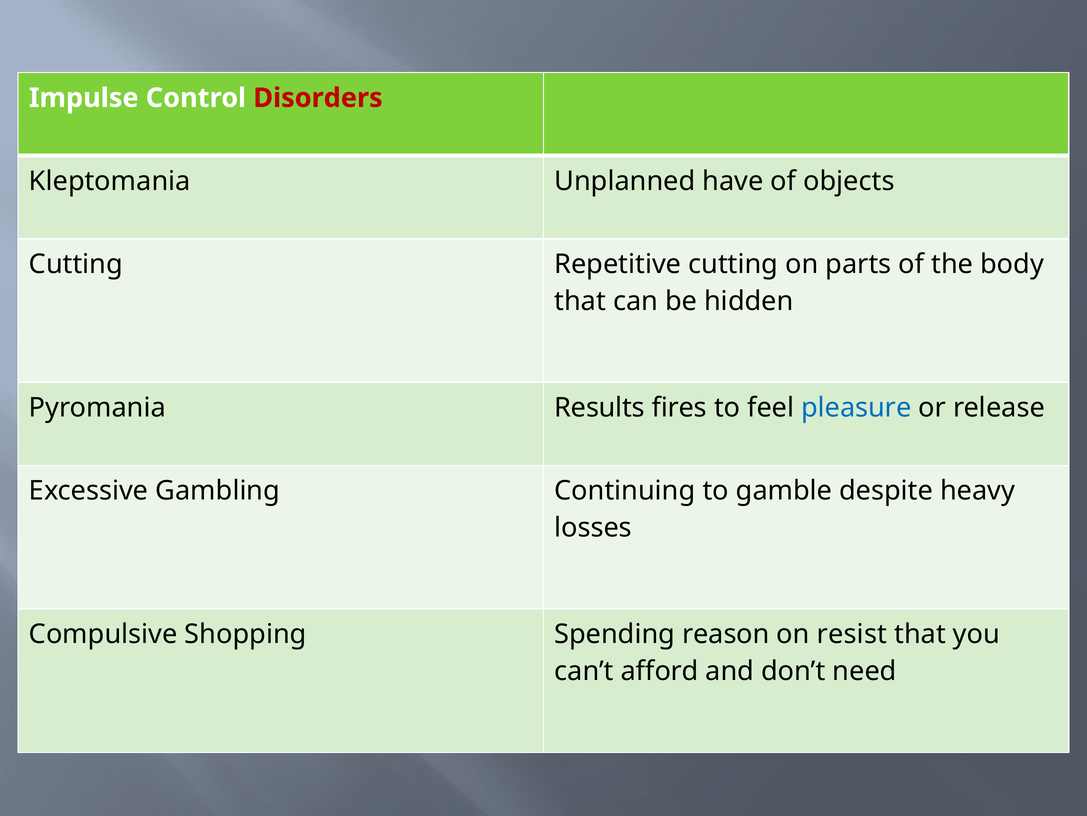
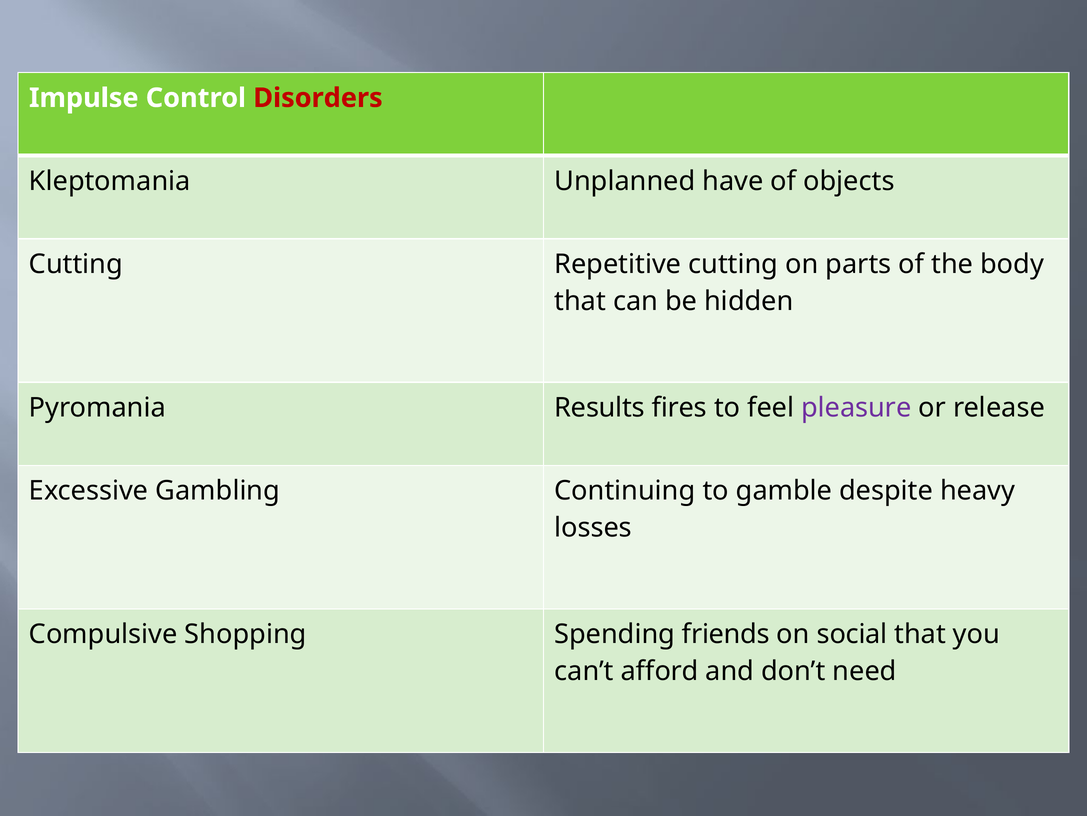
pleasure colour: blue -> purple
reason: reason -> friends
resist: resist -> social
